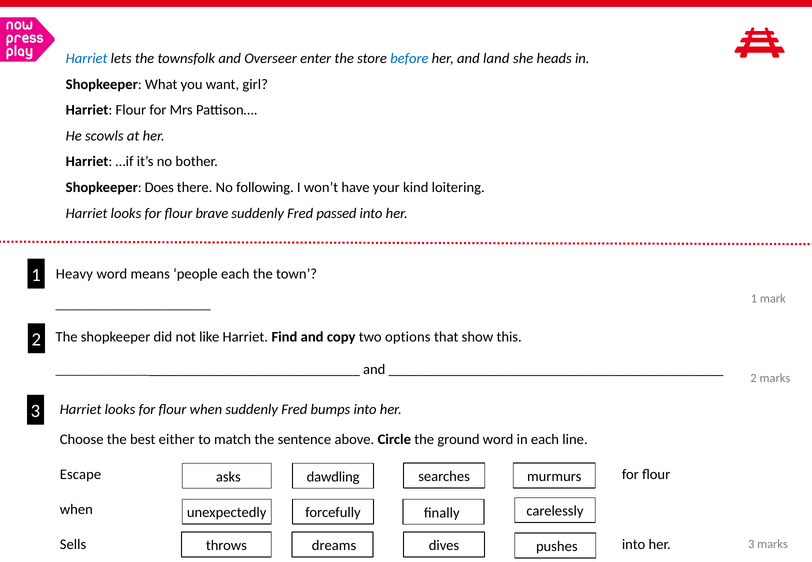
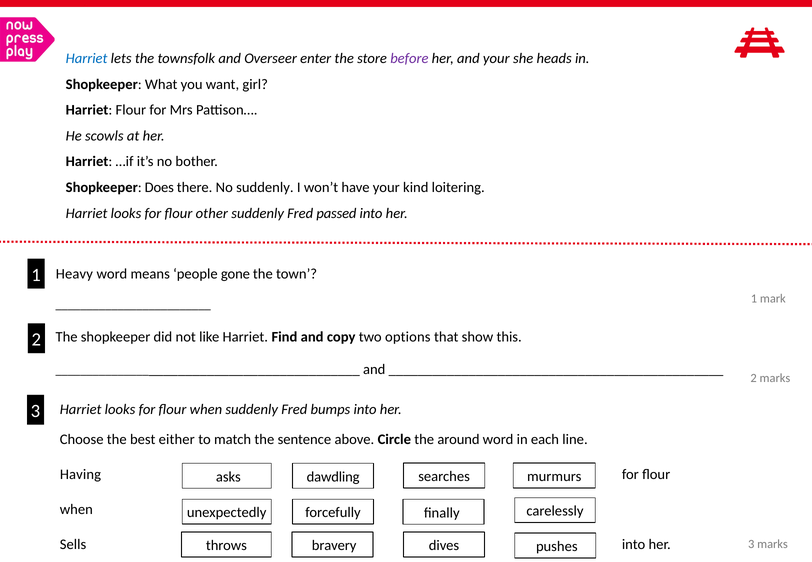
before colour: blue -> purple
and land: land -> your
No following: following -> suddenly
brave: brave -> other
people each: each -> gone
ground: ground -> around
Escape: Escape -> Having
dreams: dreams -> bravery
